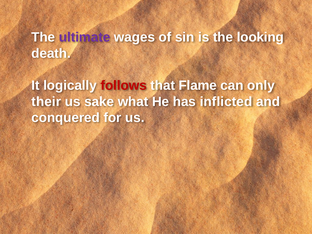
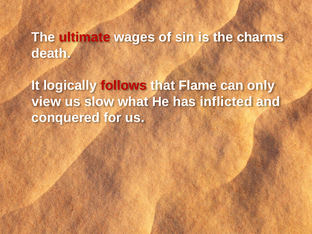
ultimate colour: purple -> red
looking: looking -> charms
their: their -> view
sake: sake -> slow
